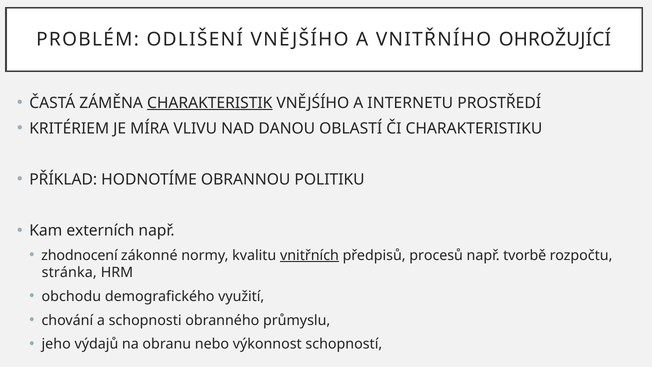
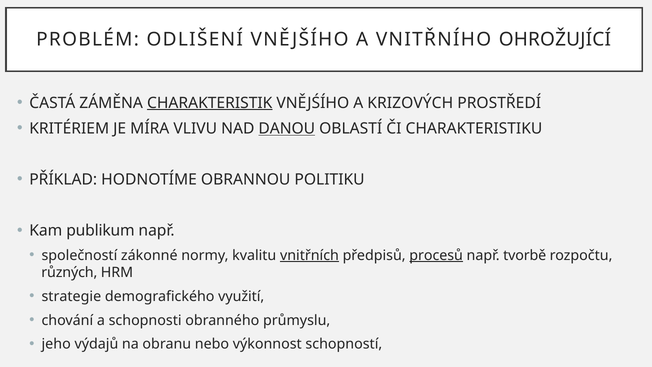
INTERNETU: INTERNETU -> KRIZOVÝCH
DANOU underline: none -> present
externích: externích -> publikum
zhodnocení: zhodnocení -> společností
procesů underline: none -> present
stránka: stránka -> různých
obchodu: obchodu -> strategie
